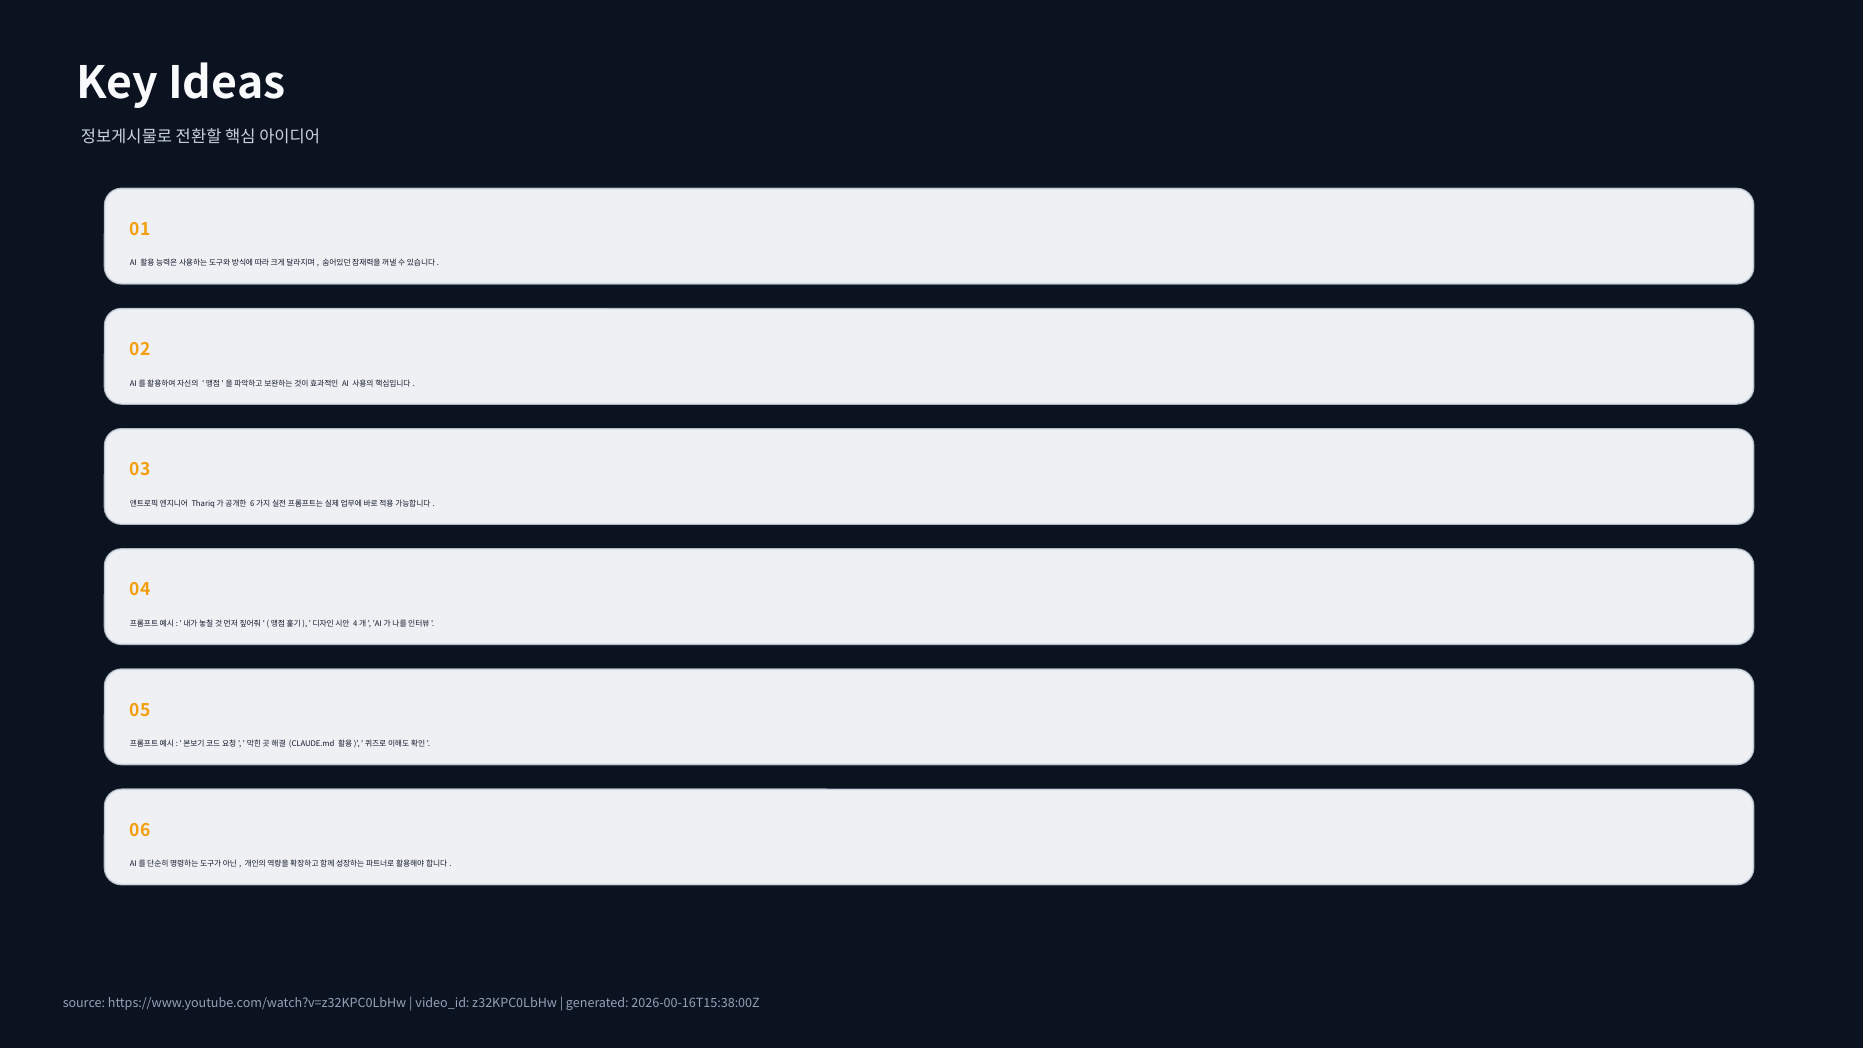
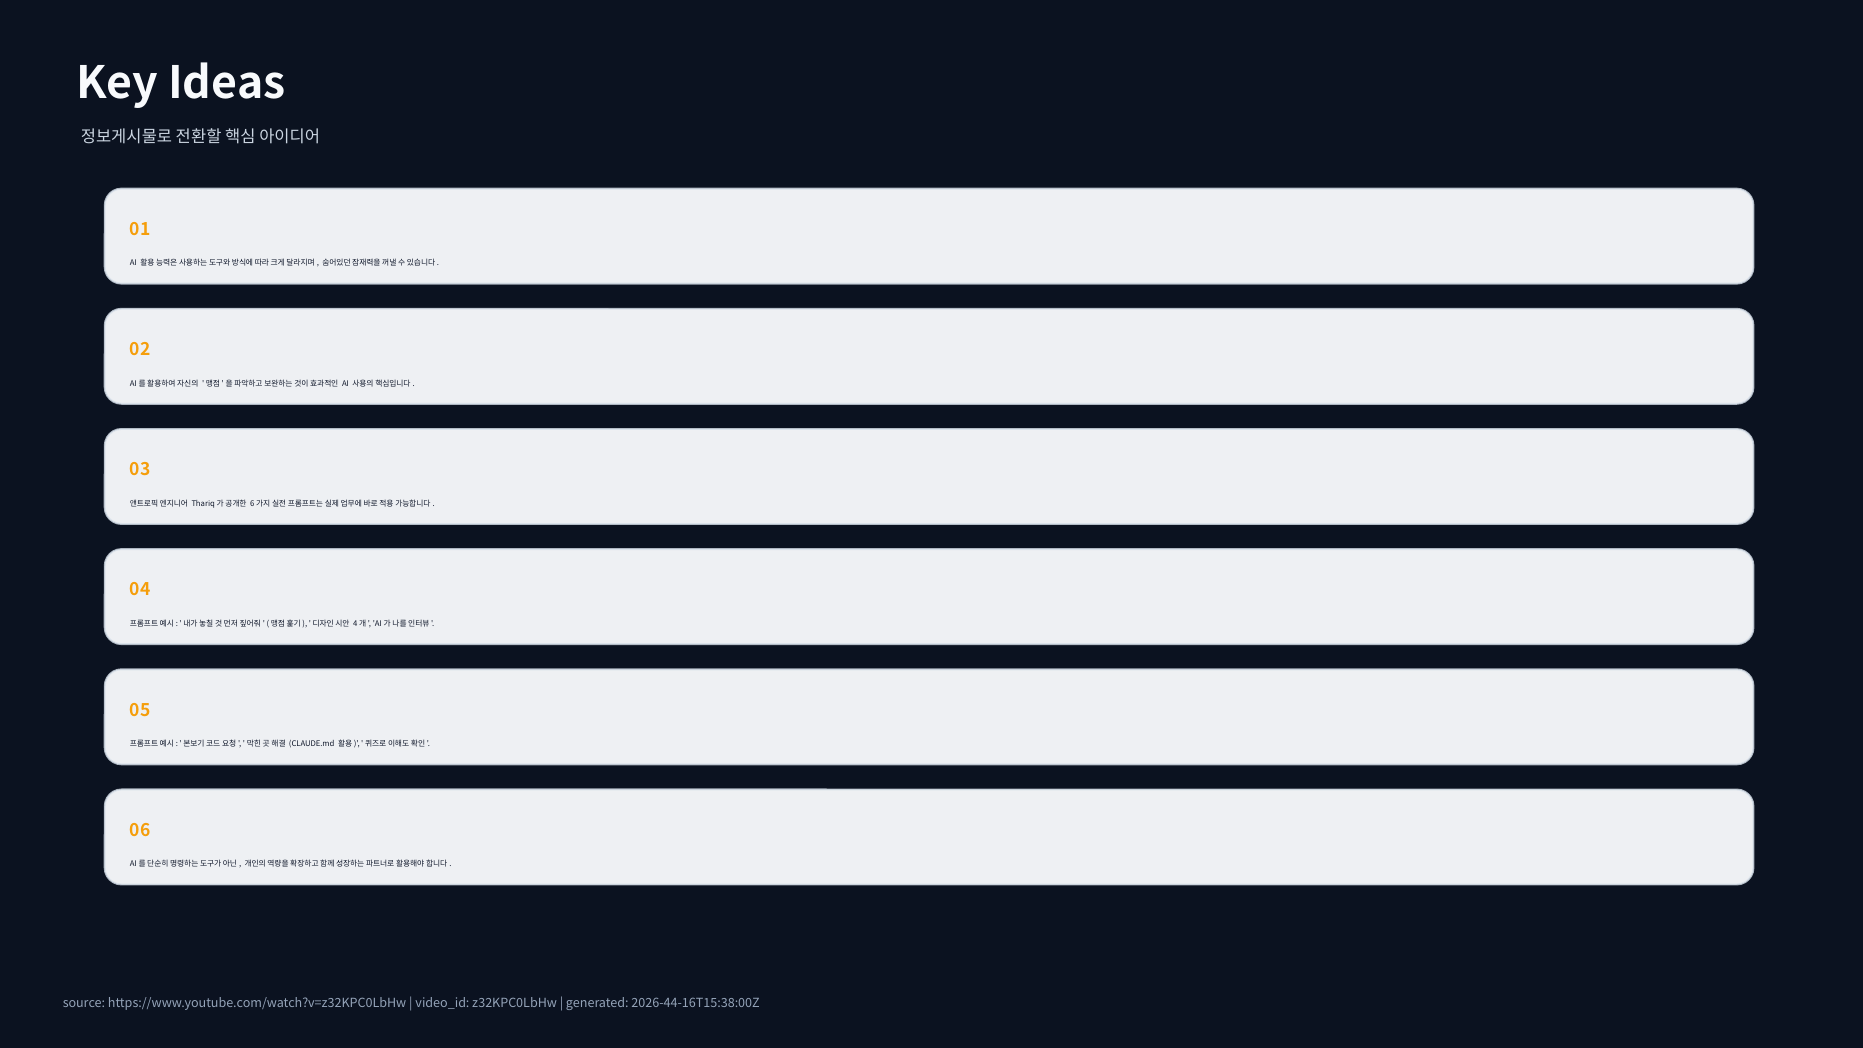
2026-00-16T15:38:00Z: 2026-00-16T15:38:00Z -> 2026-44-16T15:38:00Z
